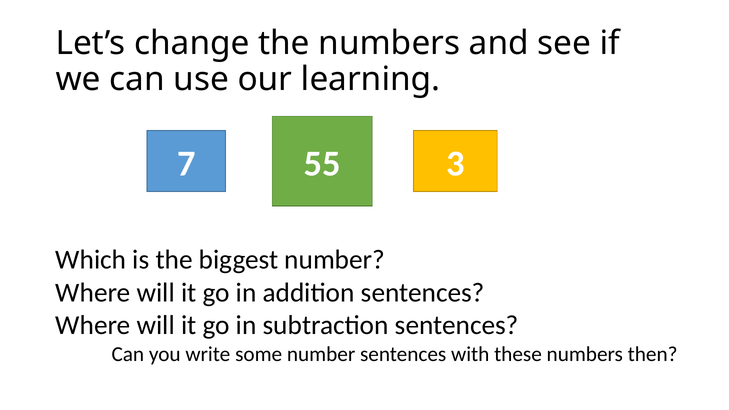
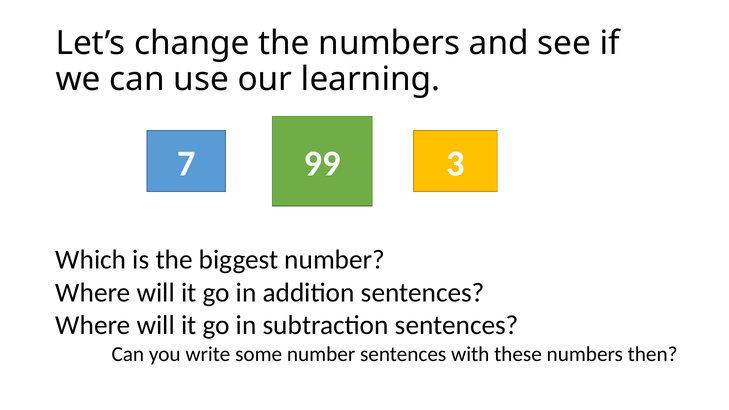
55: 55 -> 99
